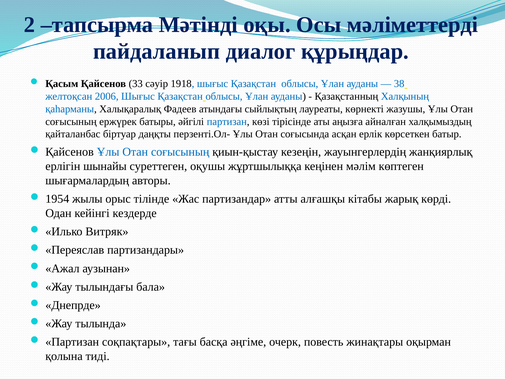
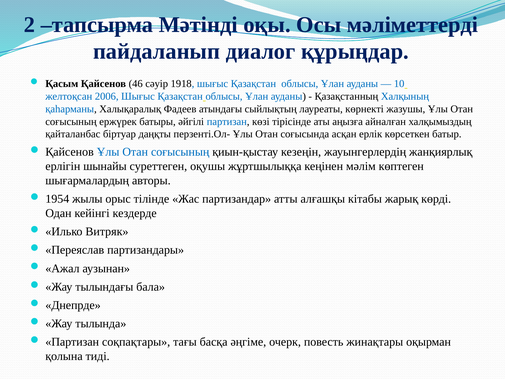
33: 33 -> 46
38: 38 -> 10
